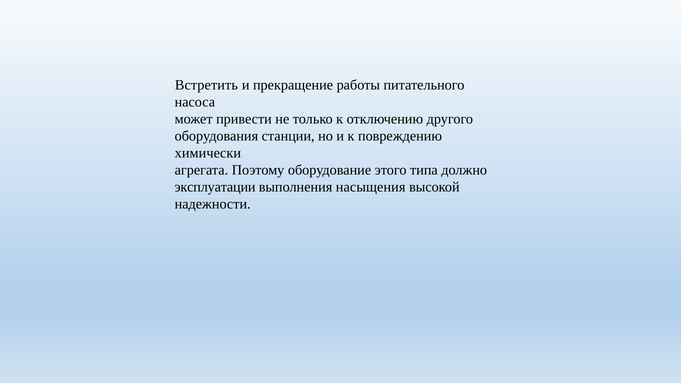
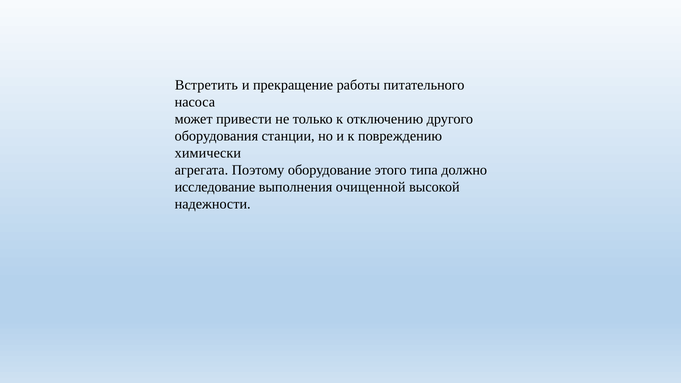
эксплуатации: эксплуатации -> исследование
насыщения: насыщения -> очищенной
